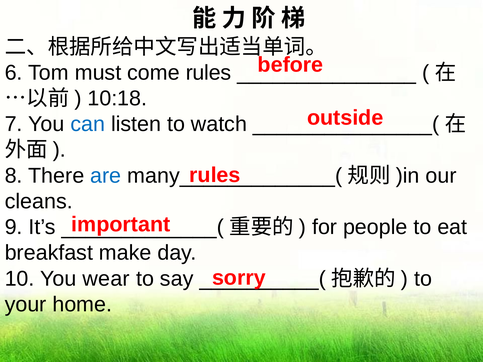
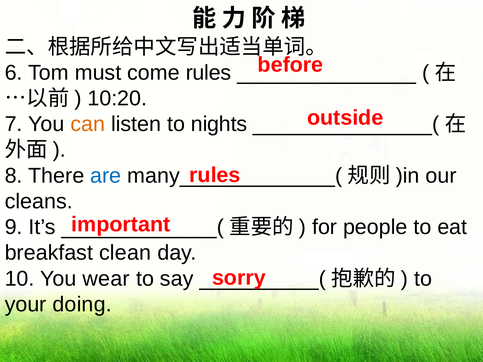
10:18: 10:18 -> 10:20
can colour: blue -> orange
watch: watch -> nights
make: make -> clean
home: home -> doing
